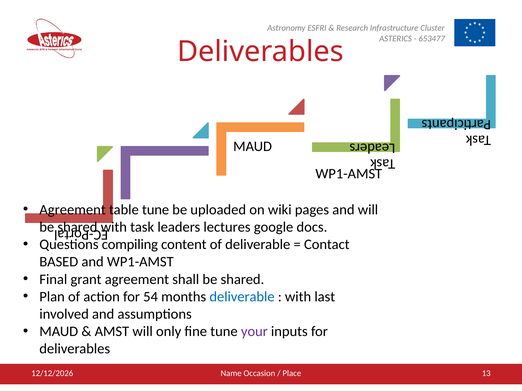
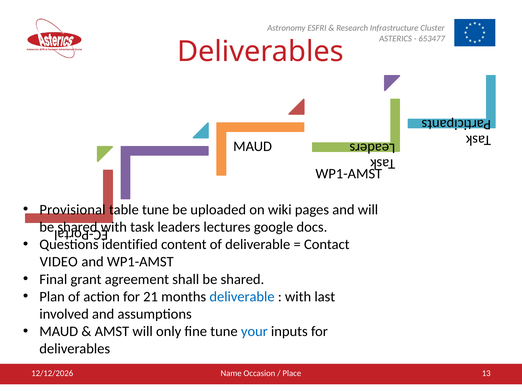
Agreement at (73, 210): Agreement -> Provisional
compiling: compiling -> identified
BASED: BASED -> VIDEO
54: 54 -> 21
your colour: purple -> blue
